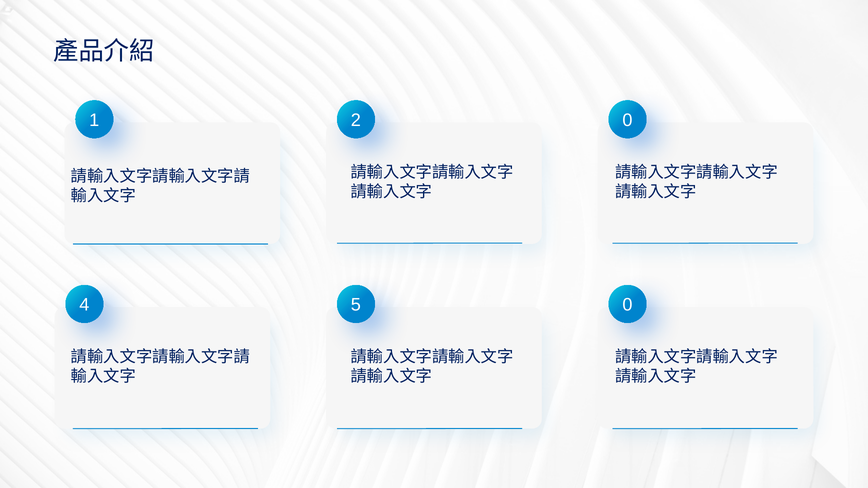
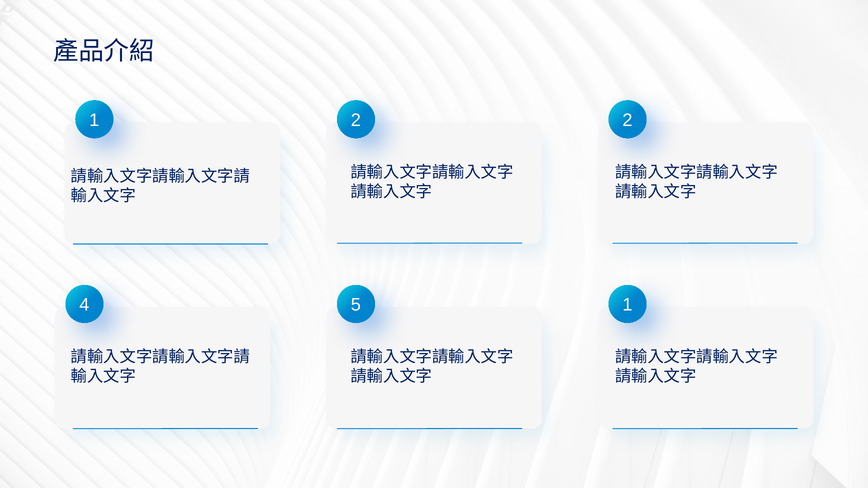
2 0: 0 -> 2
5 0: 0 -> 1
